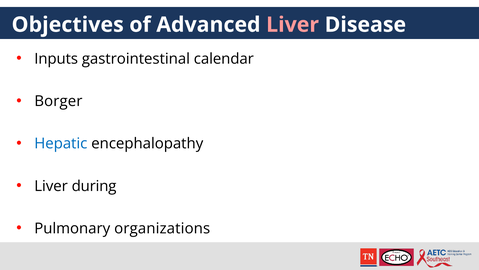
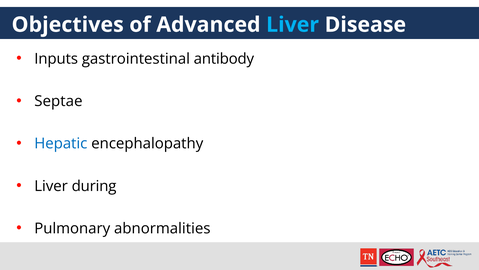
Liver at (293, 25) colour: pink -> light blue
calendar: calendar -> antibody
Borger: Borger -> Septae
organizations: organizations -> abnormalities
